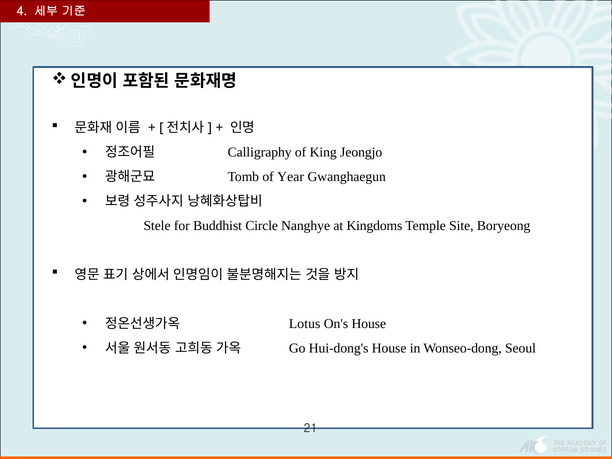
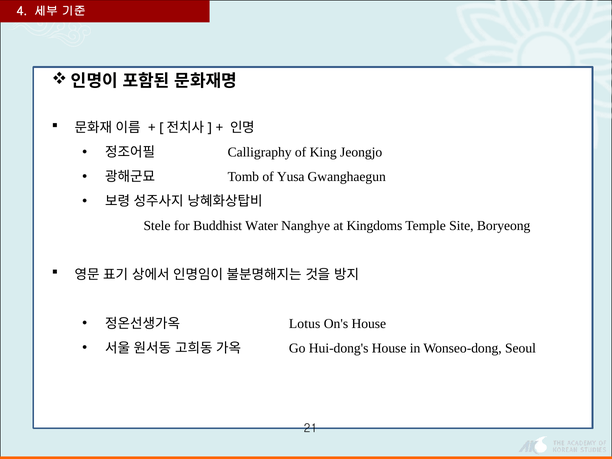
Year: Year -> Yusa
Circle: Circle -> Water
